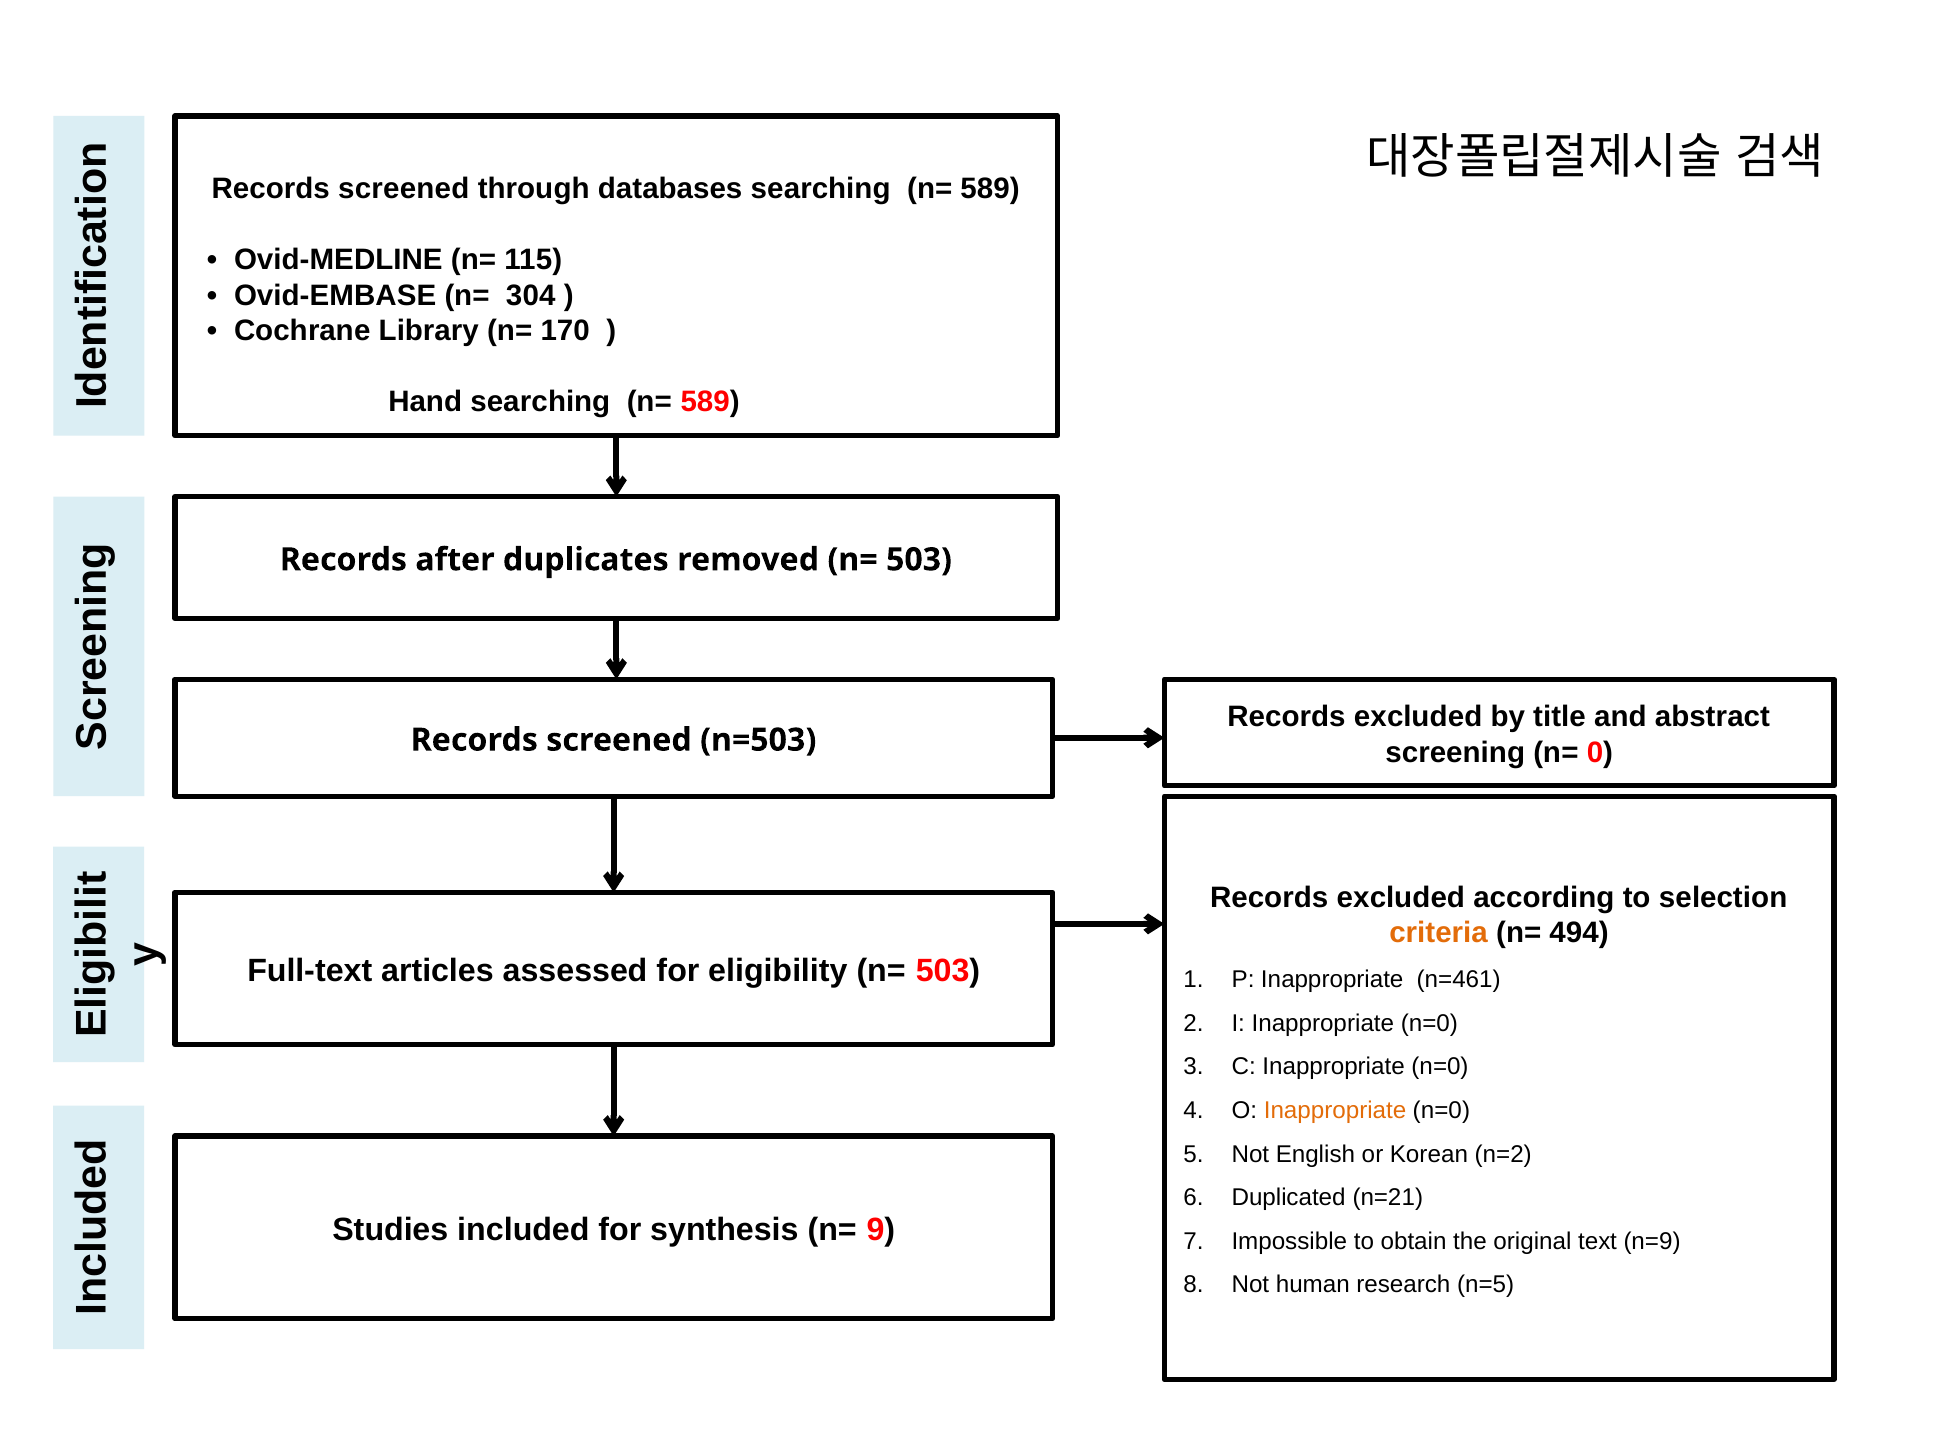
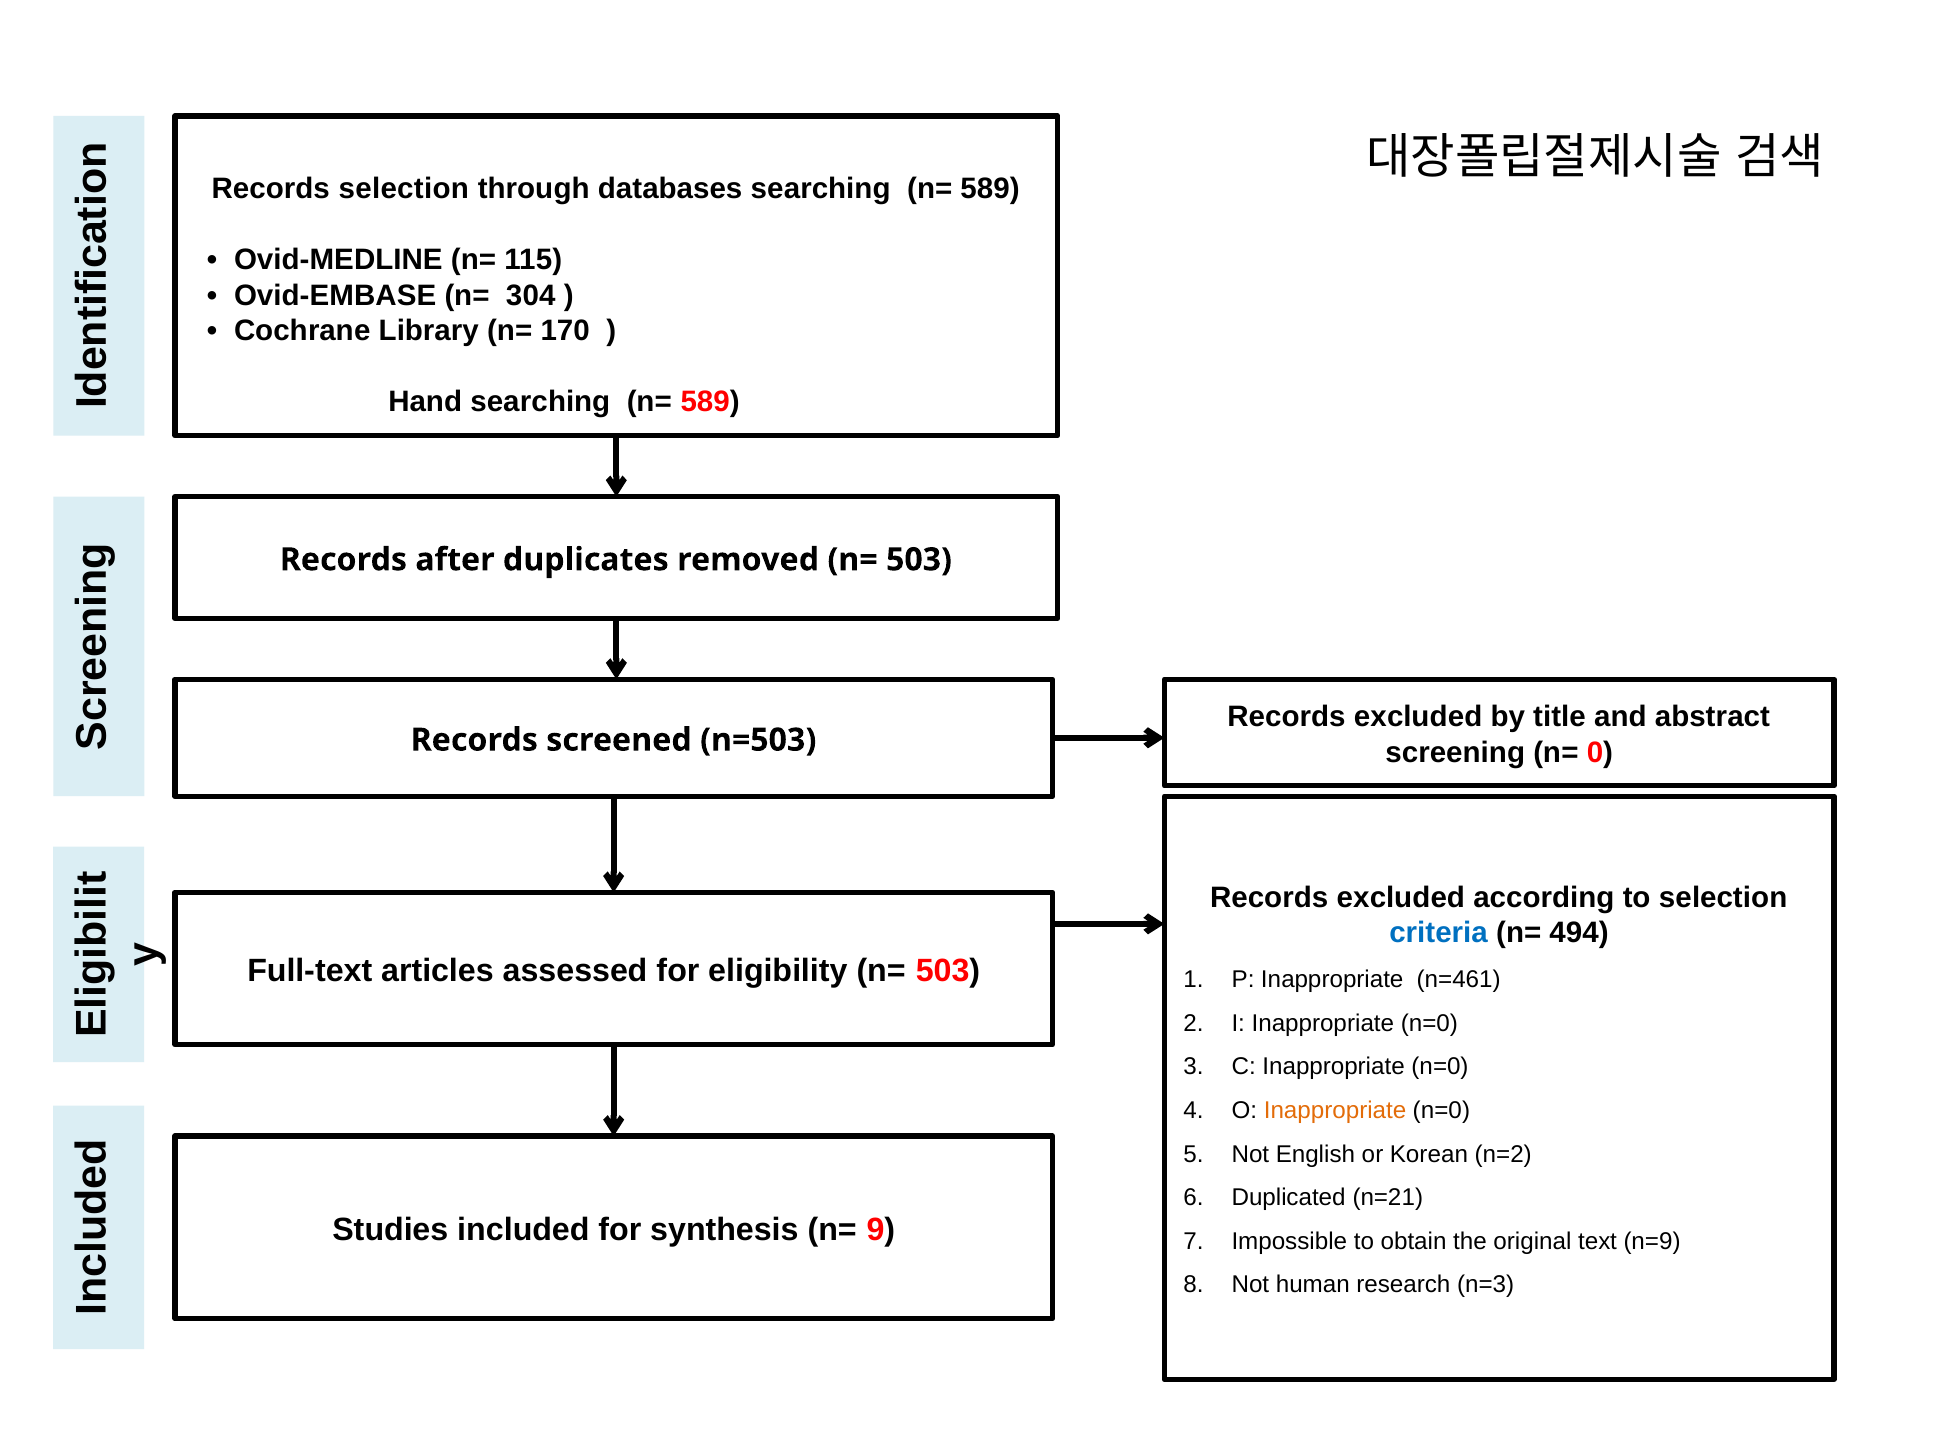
screened at (404, 189): screened -> selection
criteria colour: orange -> blue
n=5: n=5 -> n=3
